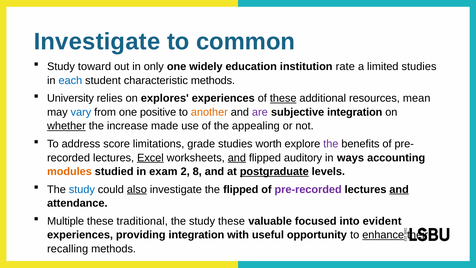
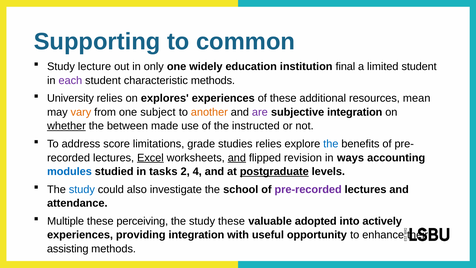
Investigate at (97, 42): Investigate -> Supporting
toward: toward -> lecture
rate: rate -> final
limited studies: studies -> student
each colour: blue -> purple
these at (283, 98) underline: present -> none
vary colour: blue -> orange
positive: positive -> subject
increase: increase -> between
appealing: appealing -> instructed
studies worth: worth -> relies
the at (331, 144) colour: purple -> blue
auditory: auditory -> revision
modules colour: orange -> blue
exam: exam -> tasks
8: 8 -> 4
also underline: present -> none
the flipped: flipped -> school
and at (399, 189) underline: present -> none
traditional: traditional -> perceiving
focused: focused -> adopted
evident: evident -> actively
enhance underline: present -> none
recalling: recalling -> assisting
